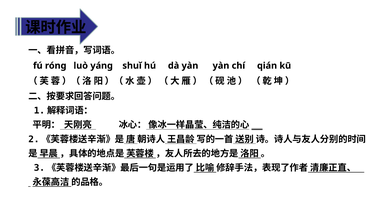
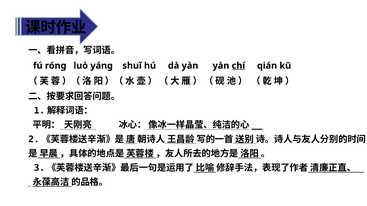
chí underline: none -> present
